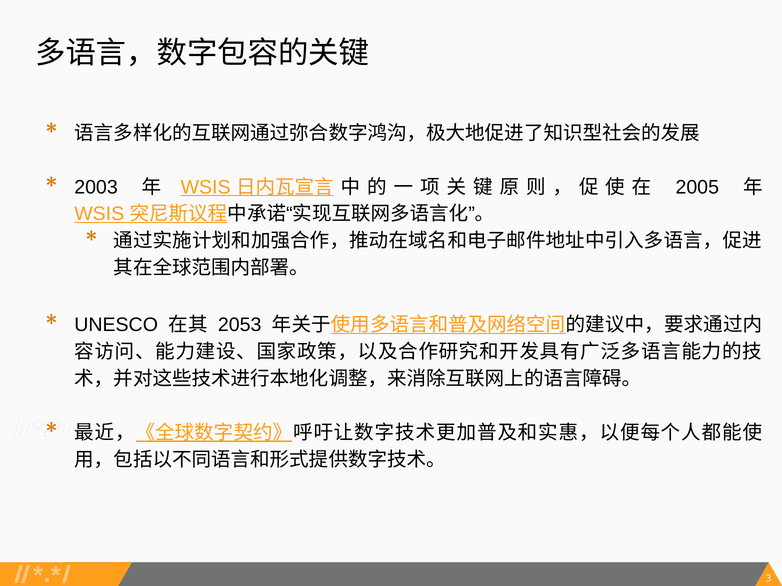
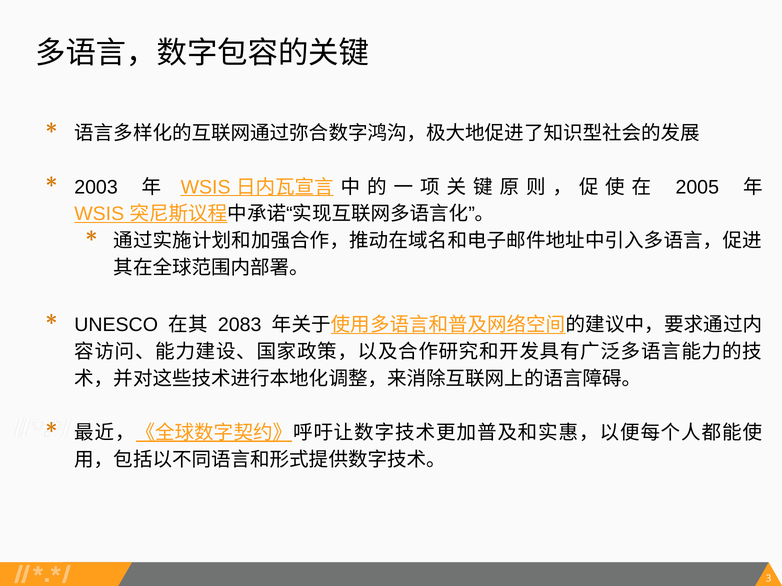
2053: 2053 -> 2083
